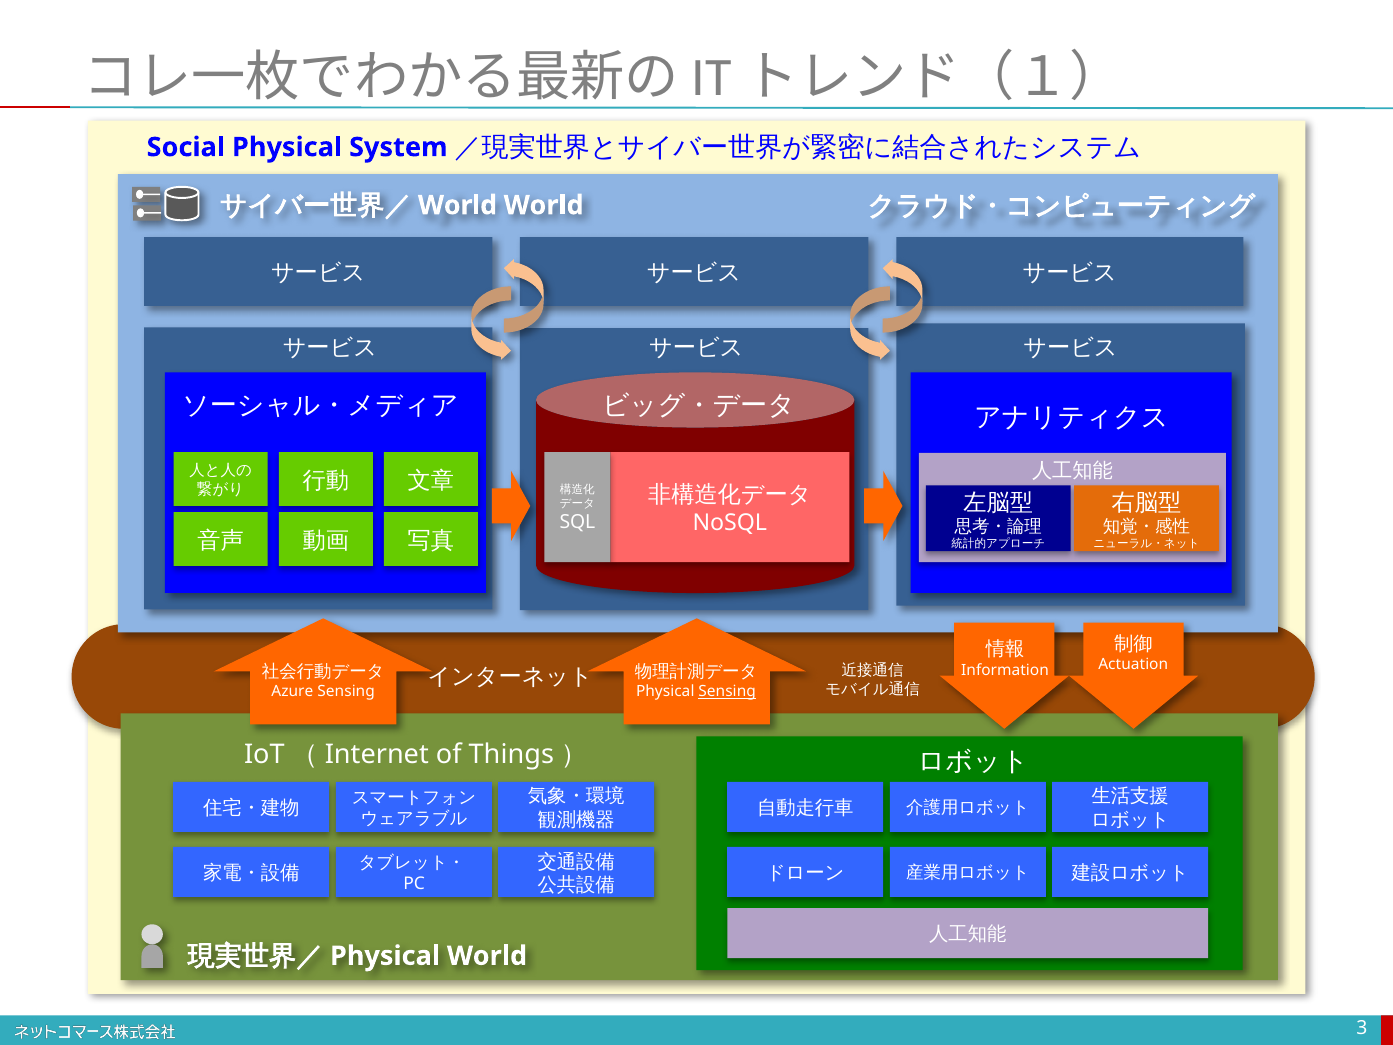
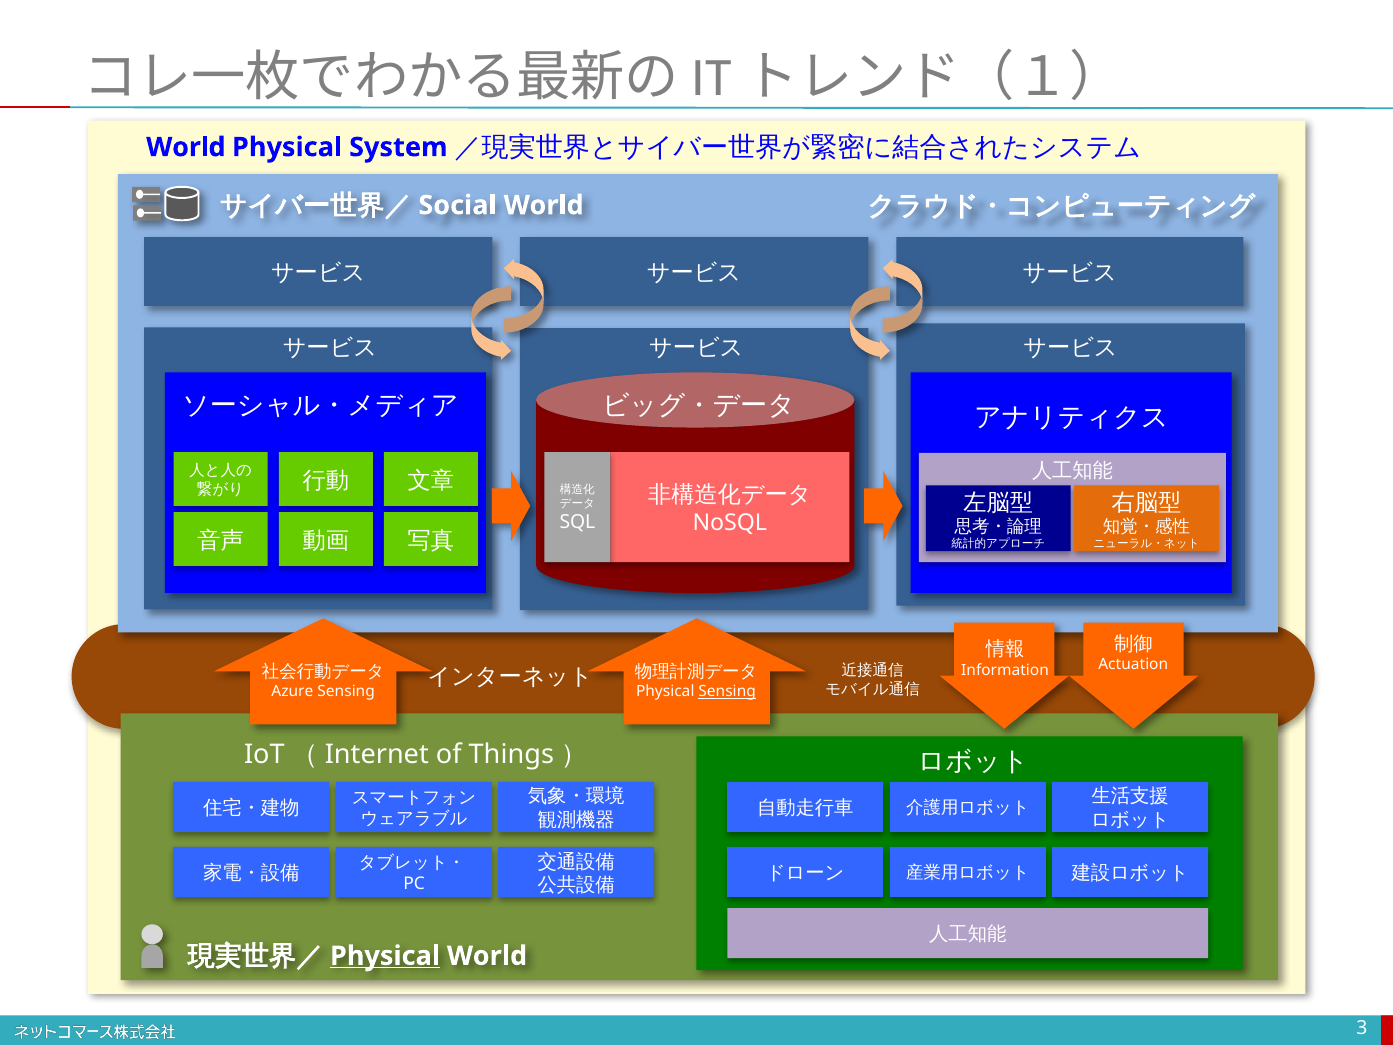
Social at (186, 147): Social -> World
World at (458, 205): World -> Social
Physical at (385, 956) underline: none -> present
